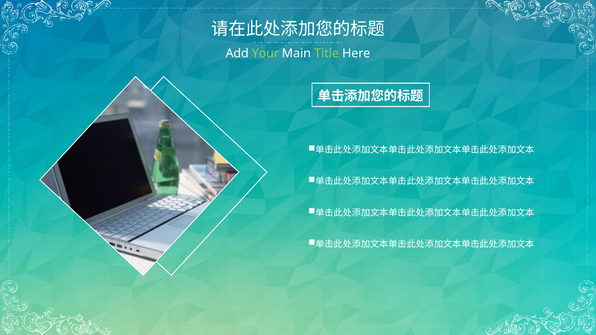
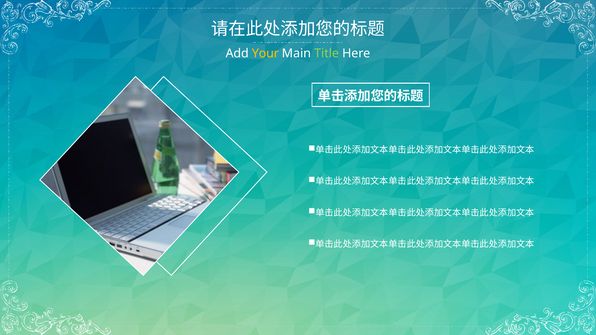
Your colour: light green -> yellow
